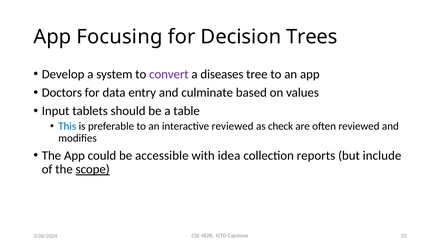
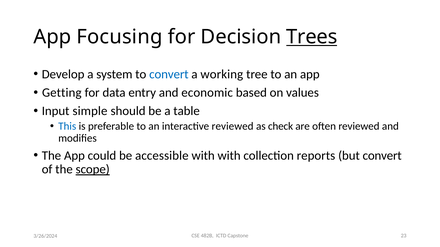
Trees underline: none -> present
convert at (169, 74) colour: purple -> blue
diseases: diseases -> working
Doctors: Doctors -> Getting
culminate: culminate -> economic
tablets: tablets -> simple
with idea: idea -> with
but include: include -> convert
